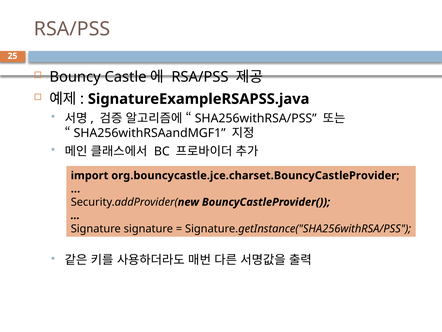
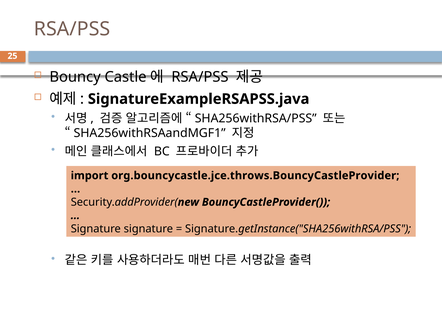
org.bouncycastle.jce.charset.BouncyCastleProvider: org.bouncycastle.jce.charset.BouncyCastleProvider -> org.bouncycastle.jce.throws.BouncyCastleProvider
